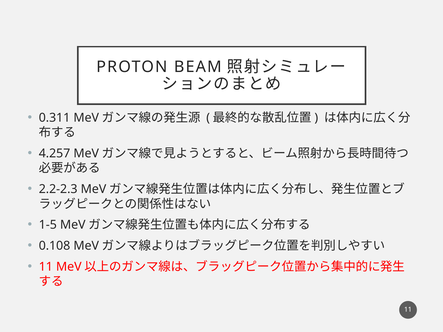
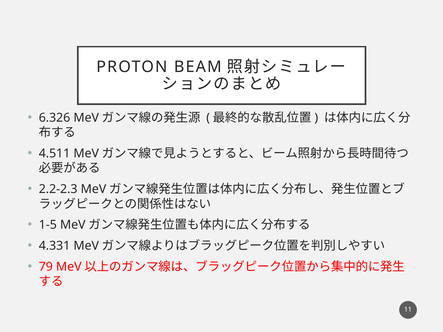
0.311: 0.311 -> 6.326
4.257: 4.257 -> 4.511
0.108: 0.108 -> 4.331
11 at (46, 267): 11 -> 79
